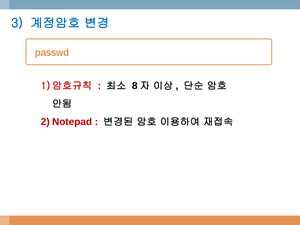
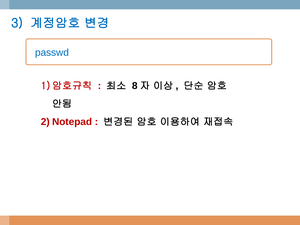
passwd colour: orange -> blue
